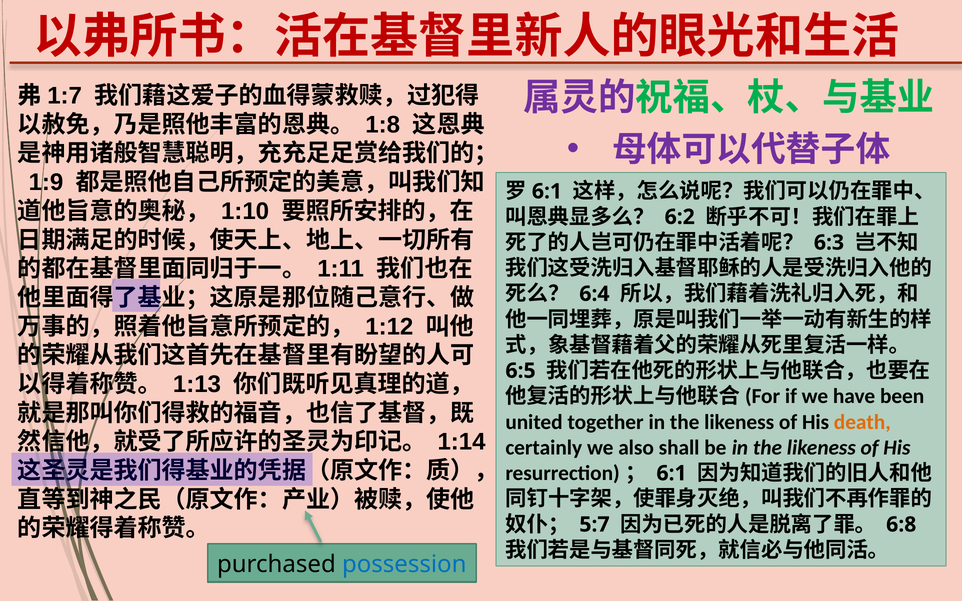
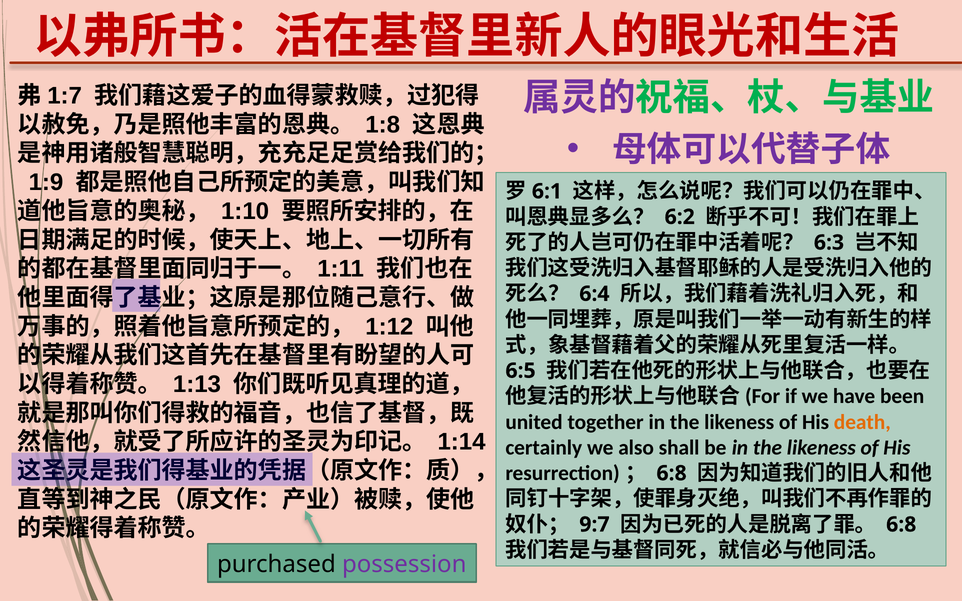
6:1 at (672, 473): 6:1 -> 6:8
5:7: 5:7 -> 9:7
possession colour: blue -> purple
